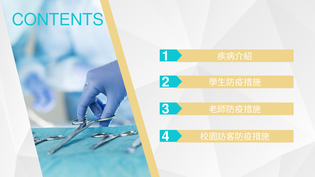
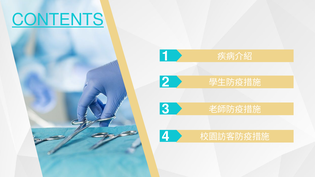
CONTENTS underline: none -> present
